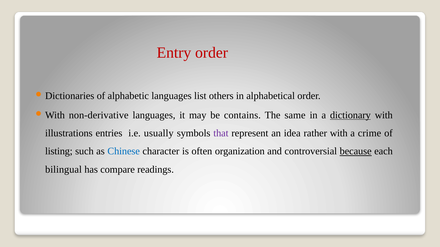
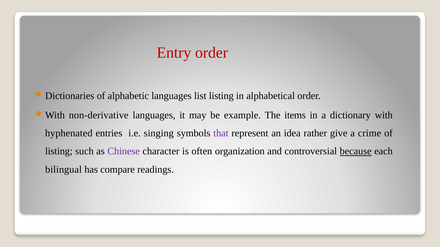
list others: others -> listing
contains: contains -> example
same: same -> items
dictionary underline: present -> none
illustrations: illustrations -> hyphenated
usually: usually -> singing
rather with: with -> give
Chinese colour: blue -> purple
